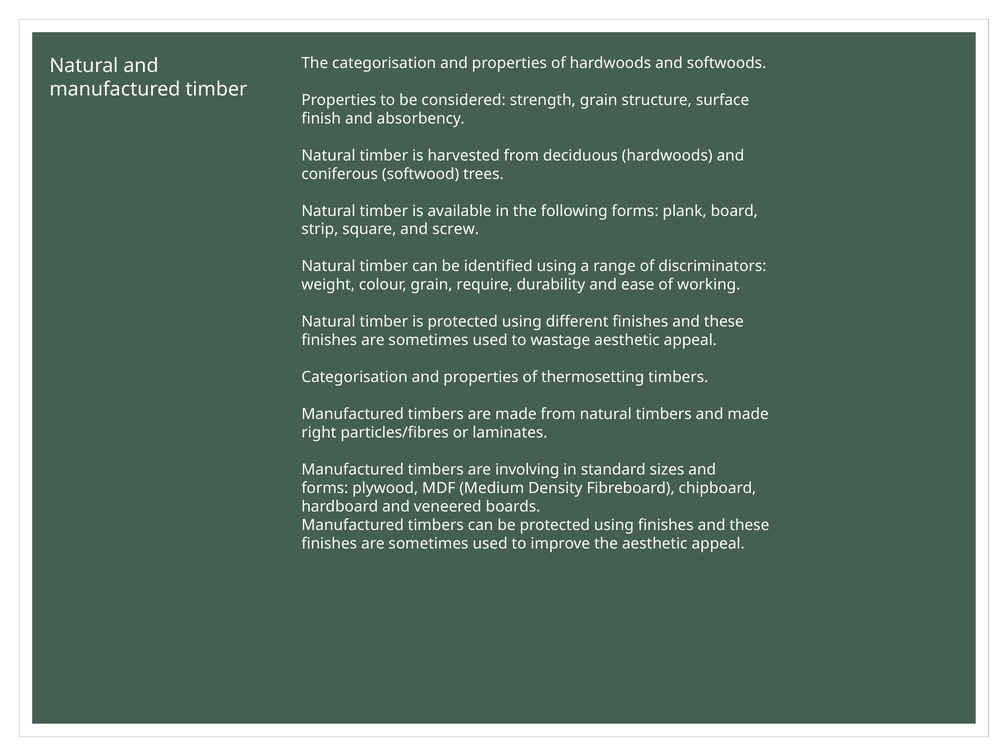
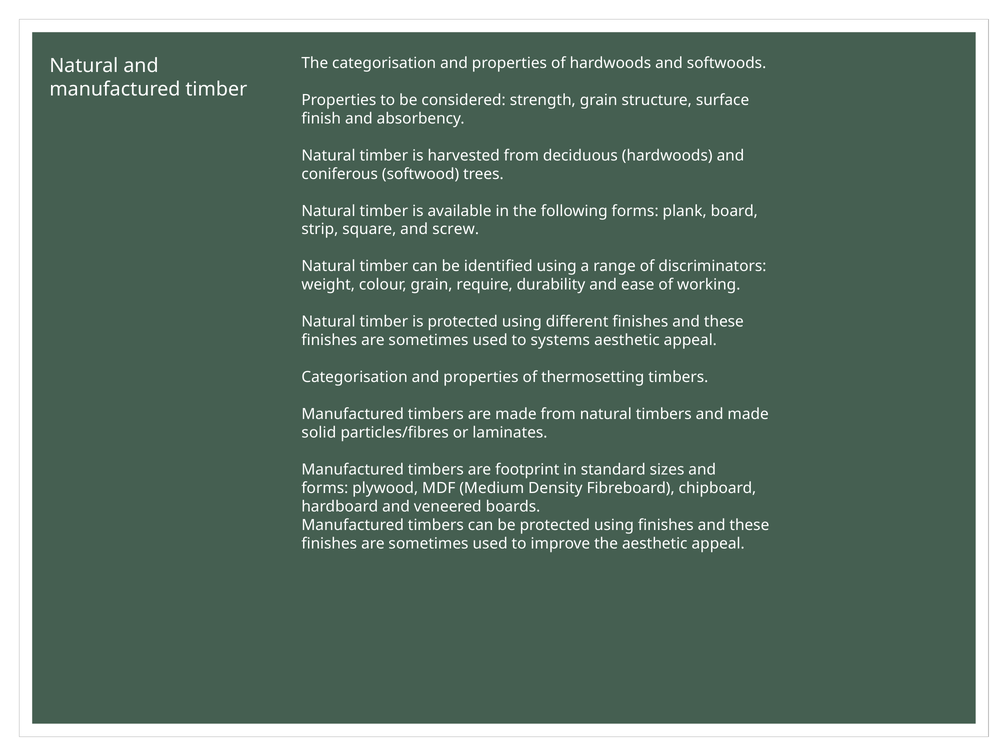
wastage: wastage -> systems
right: right -> solid
involving: involving -> footprint
